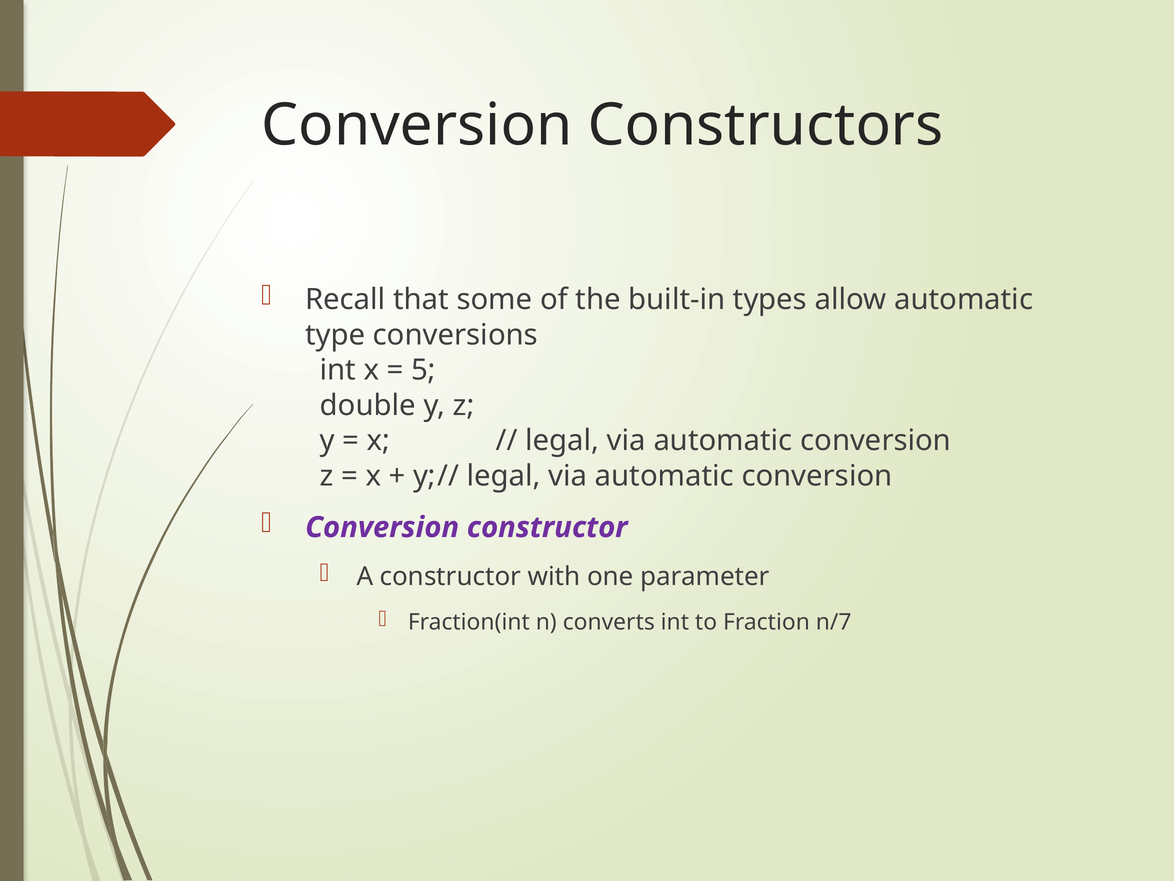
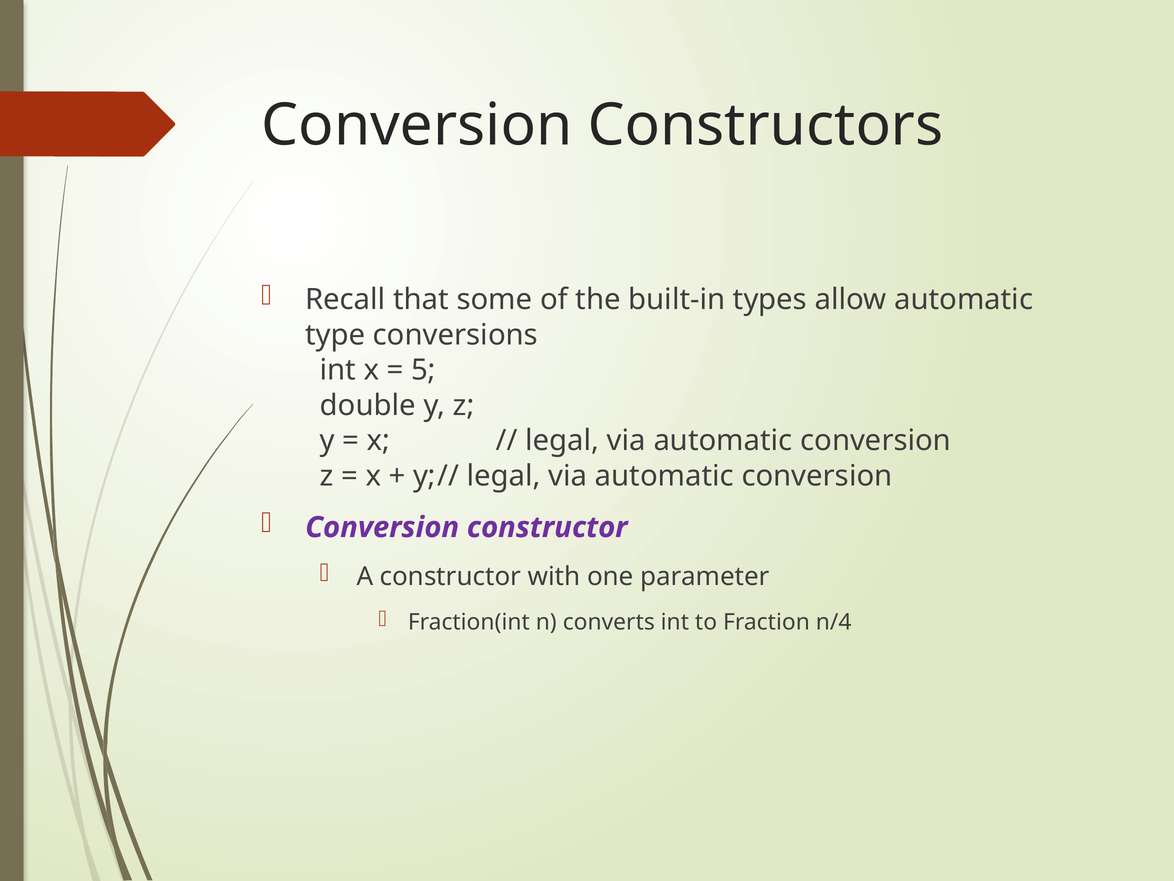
n/7: n/7 -> n/4
